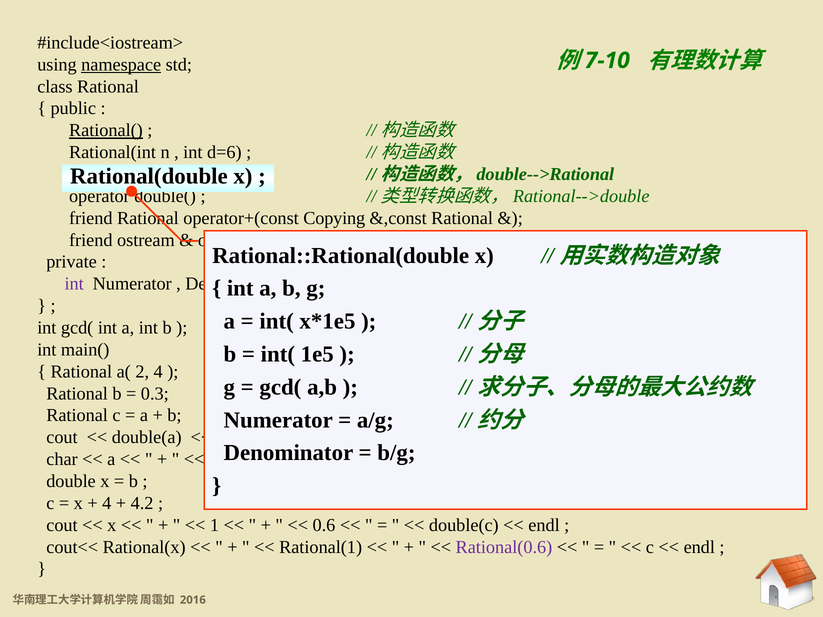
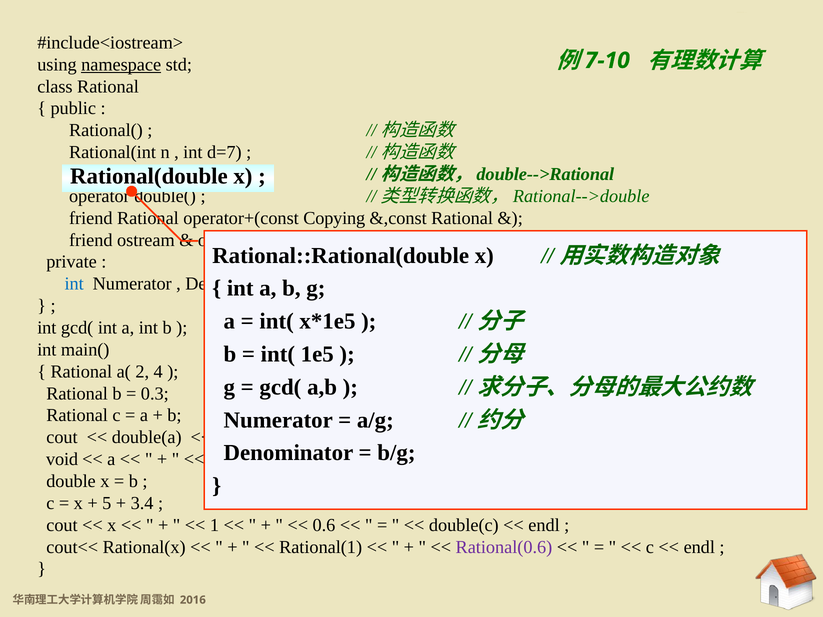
Rational( underline: present -> none
d=6: d=6 -> d=7
int at (74, 284) colour: purple -> blue
char: char -> void
4 at (107, 503): 4 -> 5
4.2: 4.2 -> 3.4
